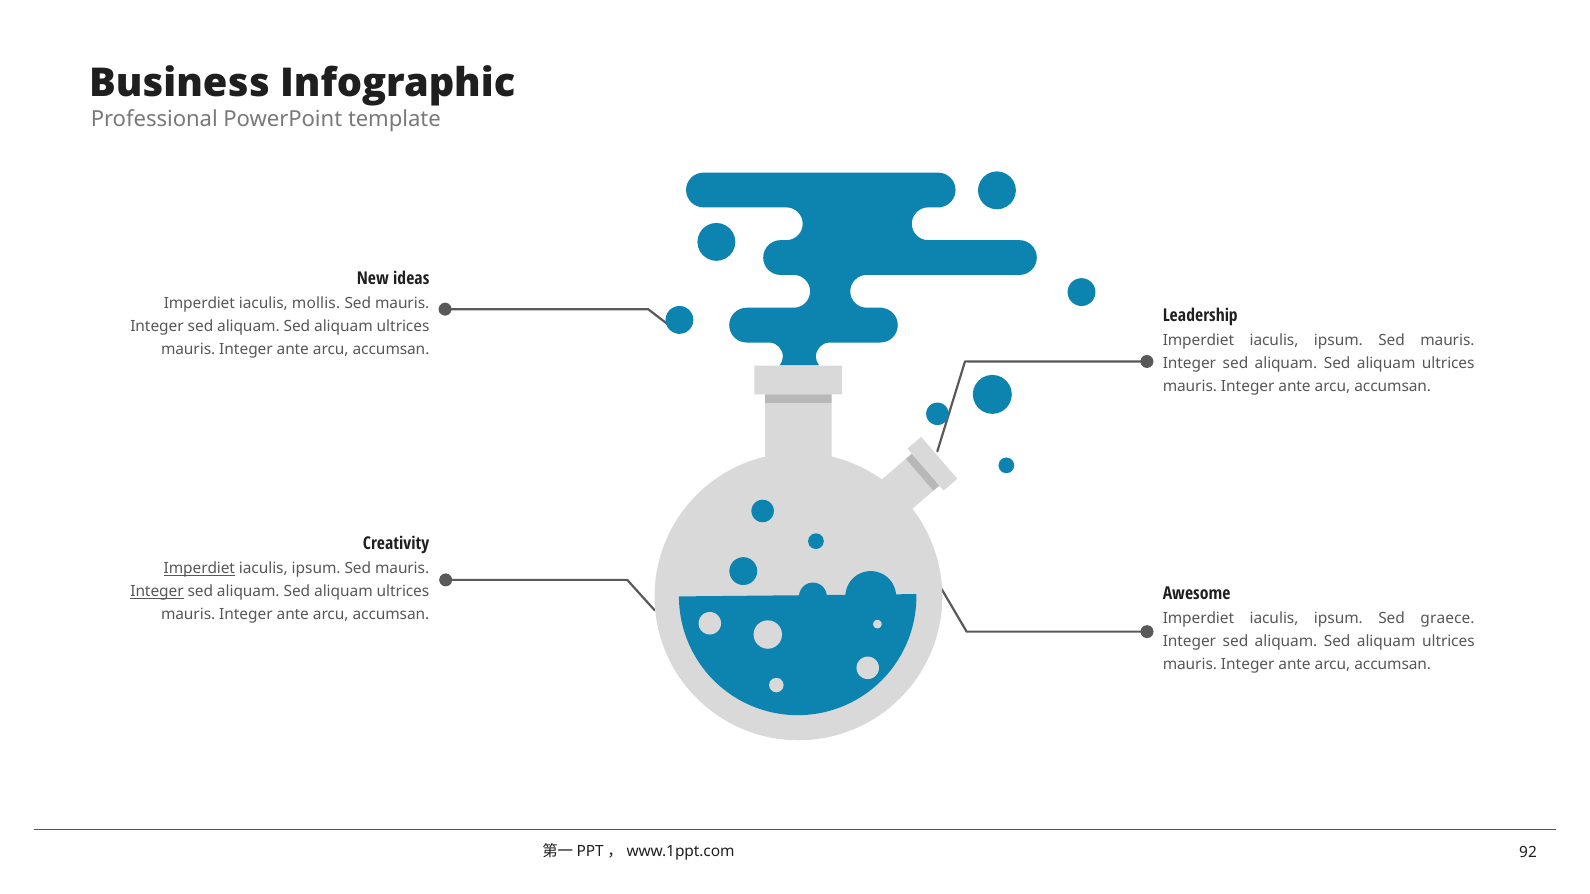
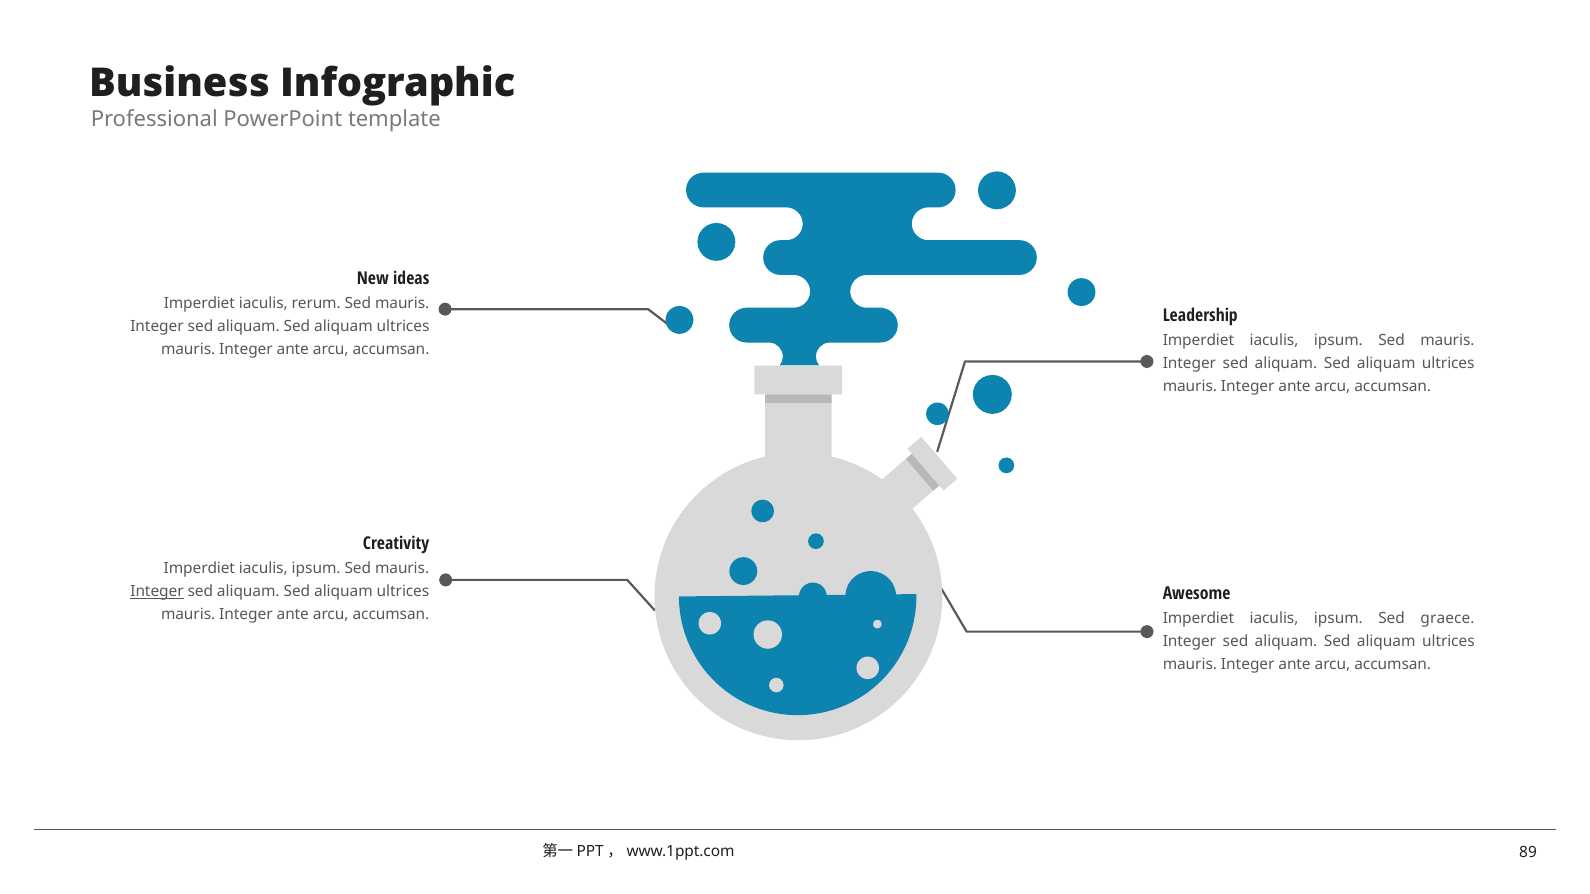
mollis: mollis -> rerum
Imperdiet at (199, 569) underline: present -> none
92: 92 -> 89
